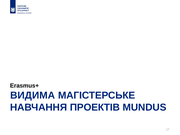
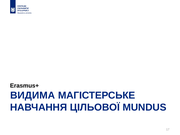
ПРОЕКТІВ: ПРОЕКТІВ -> ЦІЛЬОВОЇ
